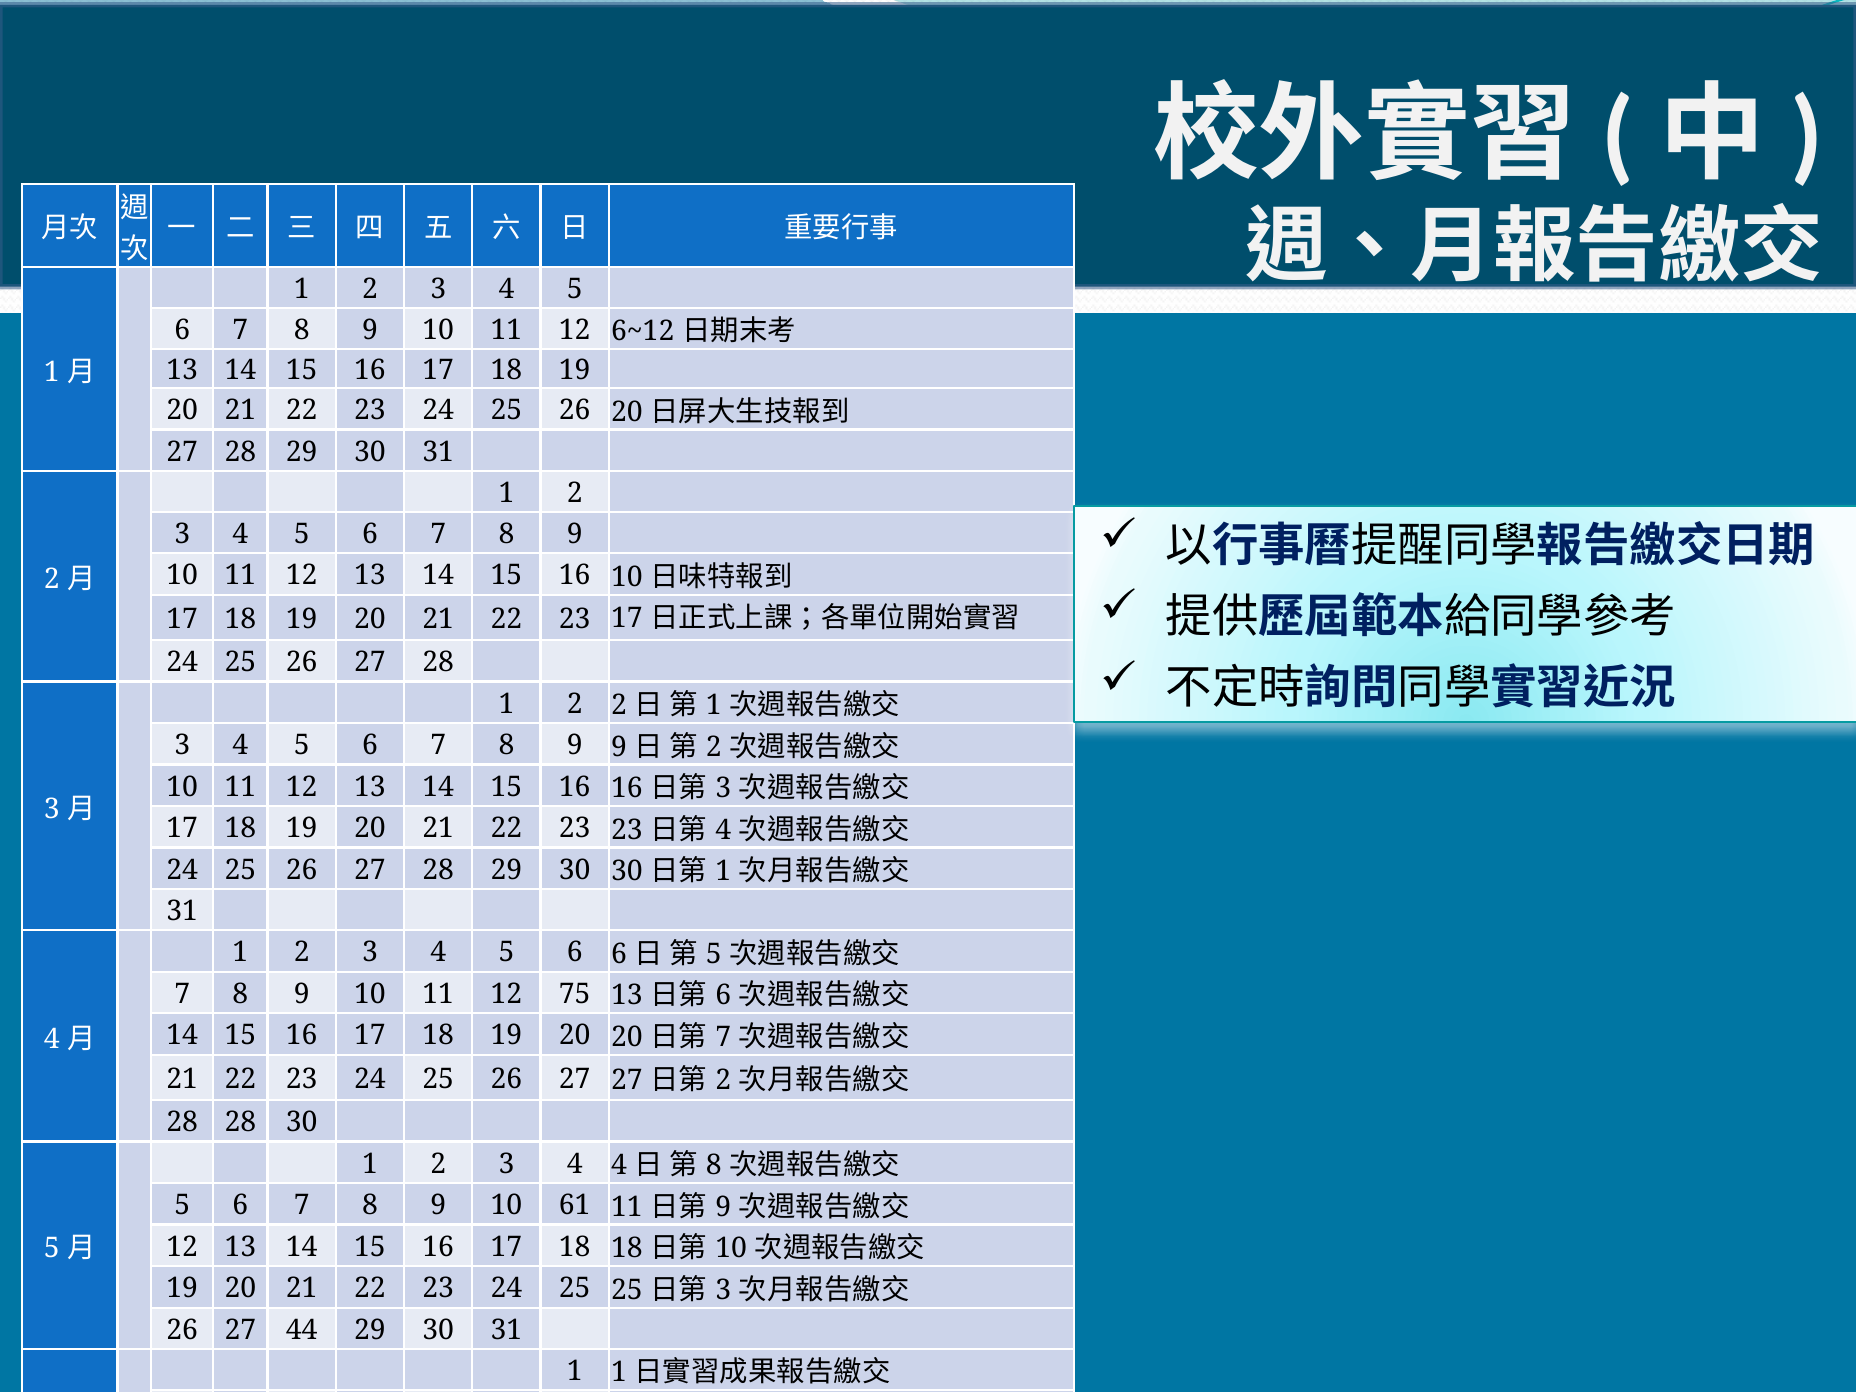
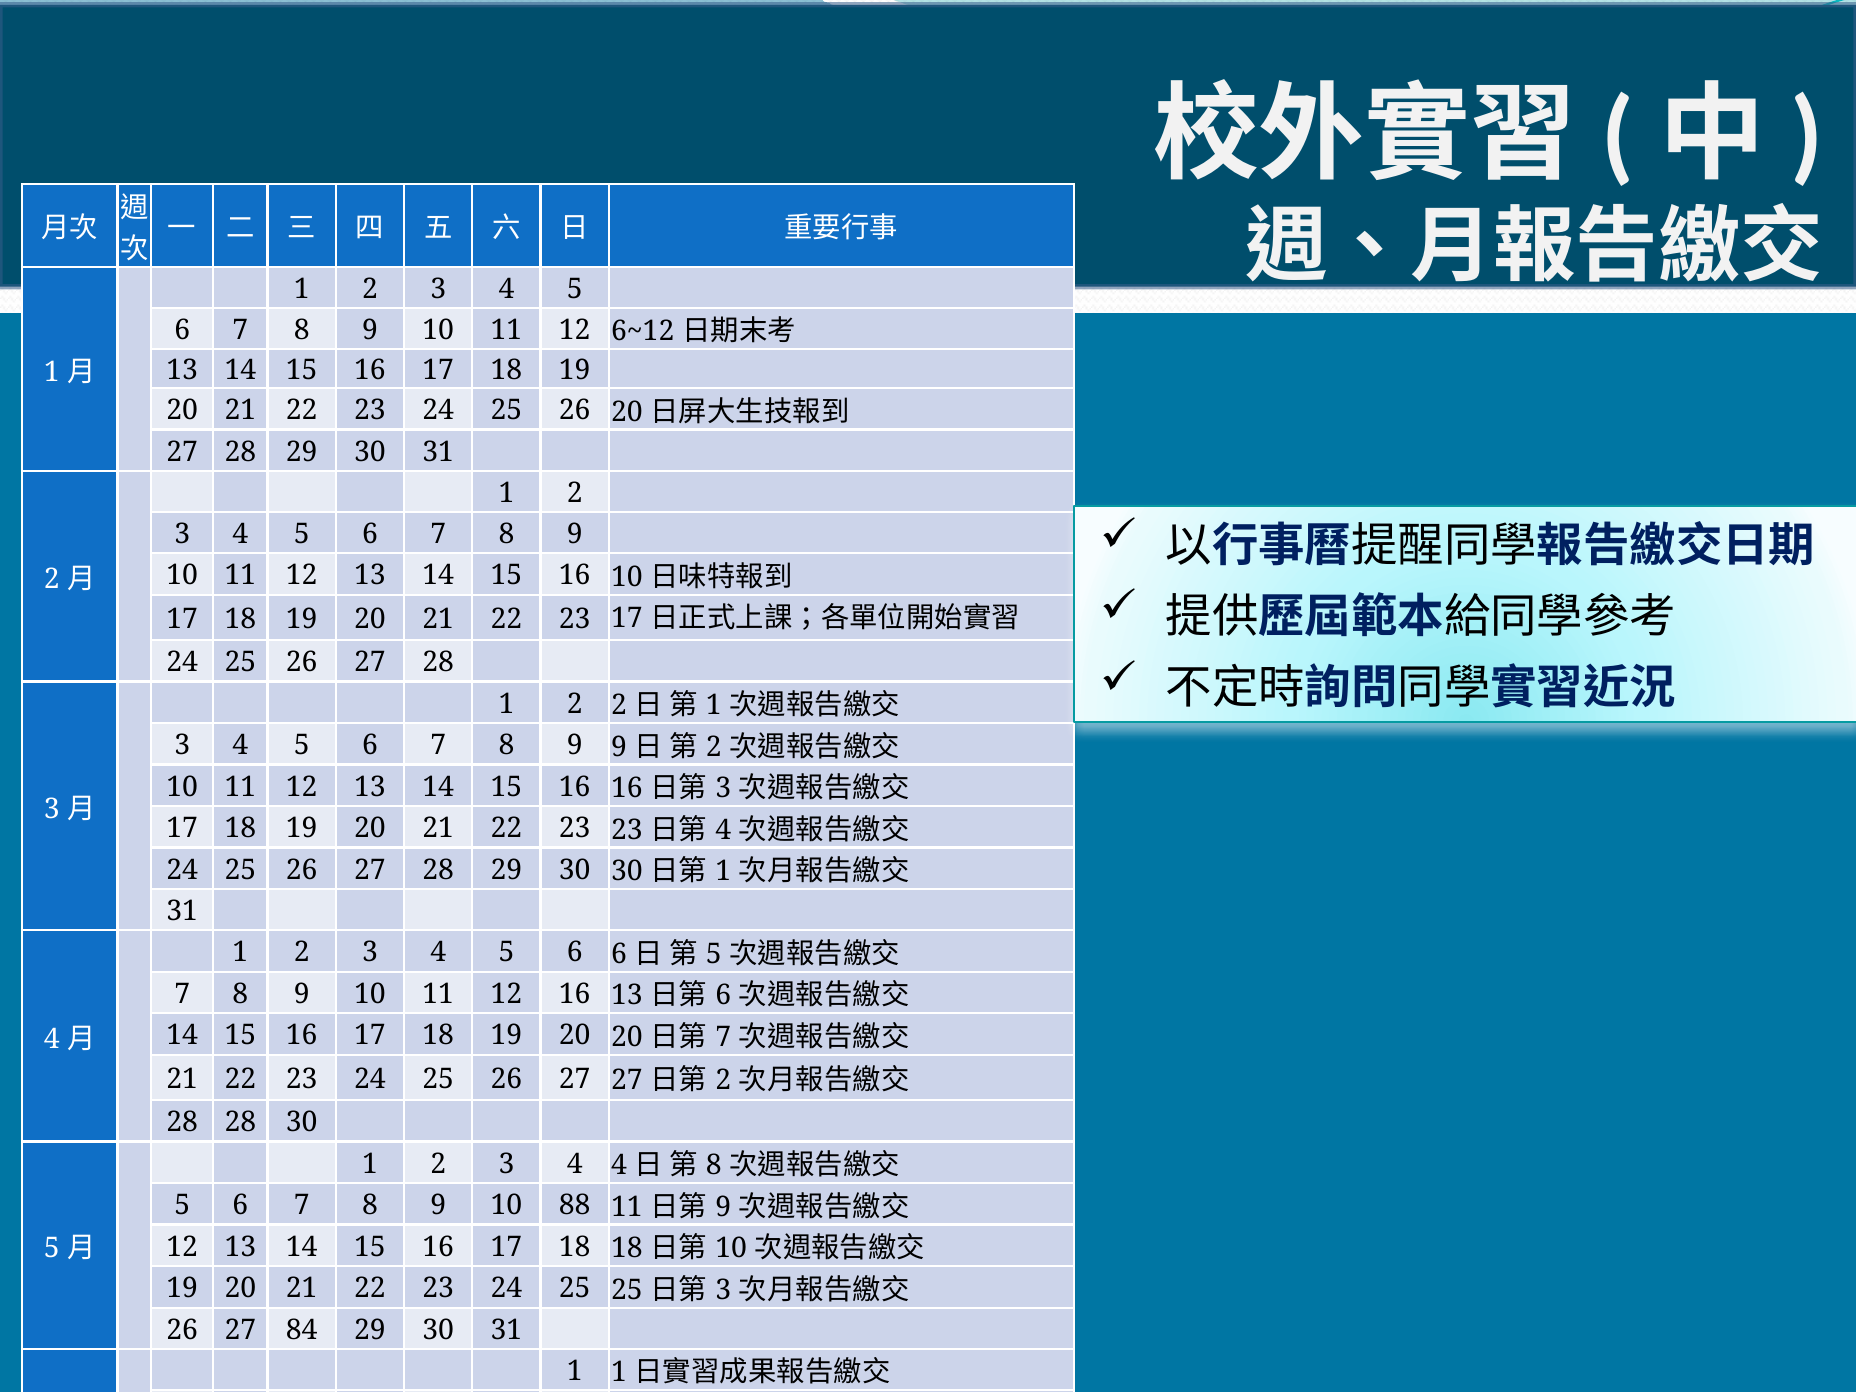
12 75: 75 -> 16
61: 61 -> 88
44: 44 -> 84
